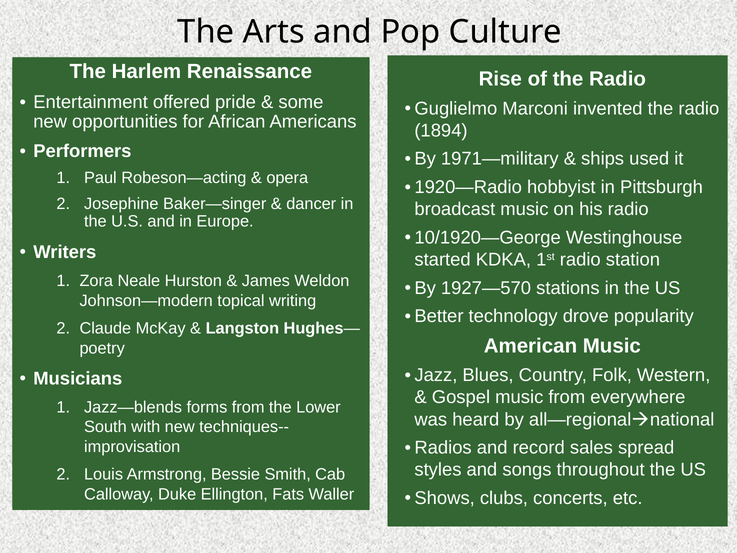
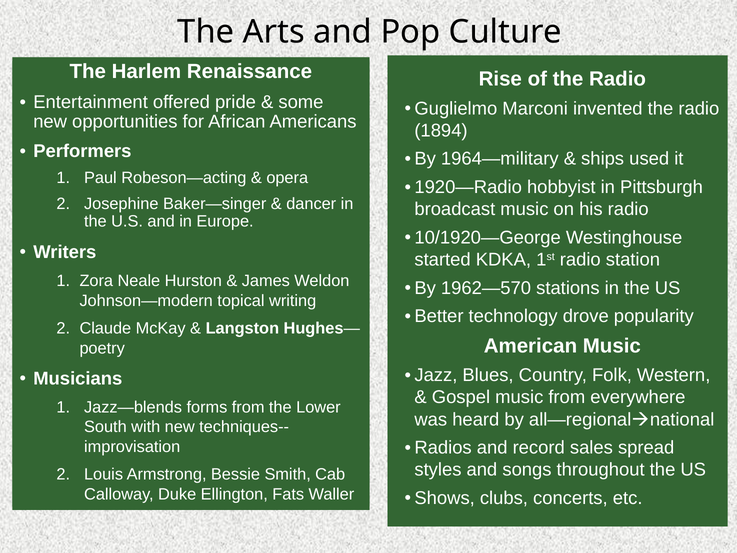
1971—military: 1971—military -> 1964—military
1927—570: 1927—570 -> 1962—570
